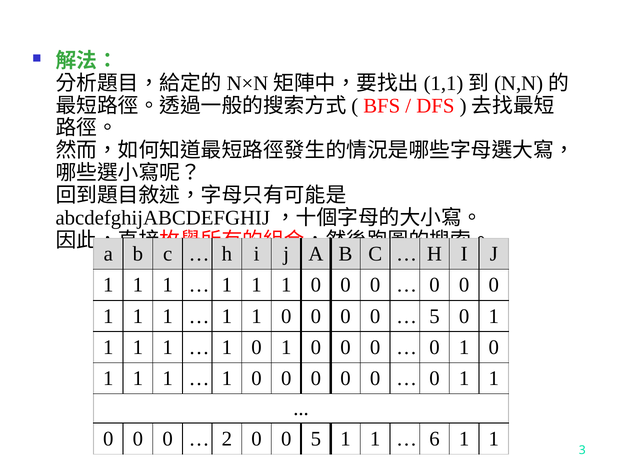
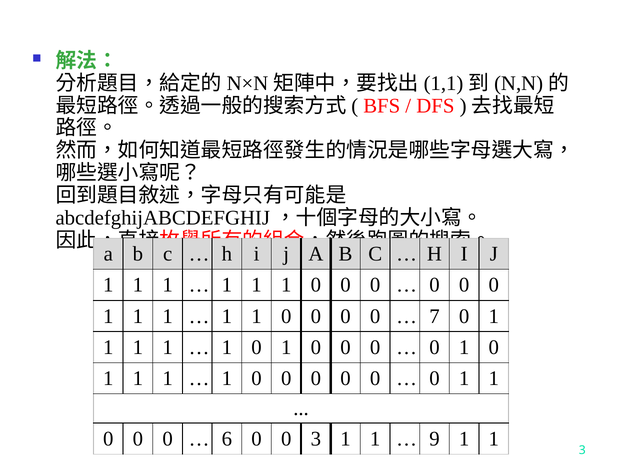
5 at (434, 316): 5 -> 7
2: 2 -> 6
0 5: 5 -> 3
6: 6 -> 9
